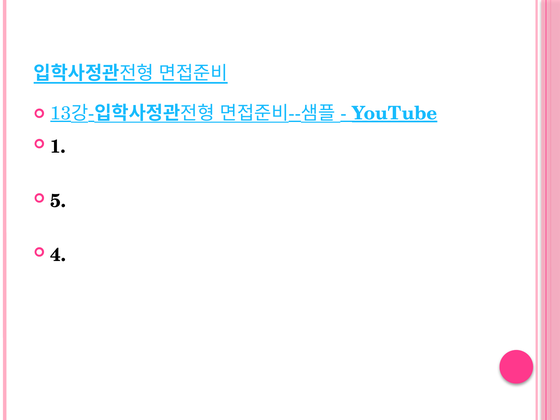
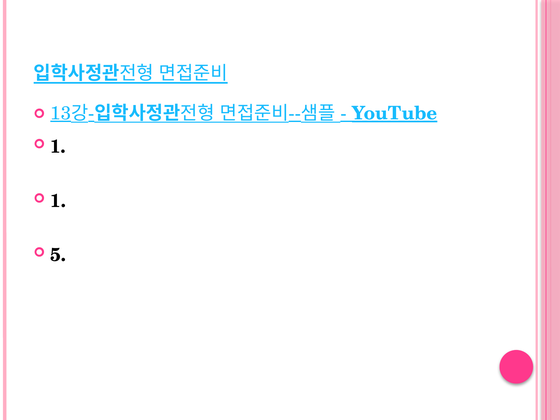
5 at (58, 201): 5 -> 1
4: 4 -> 5
